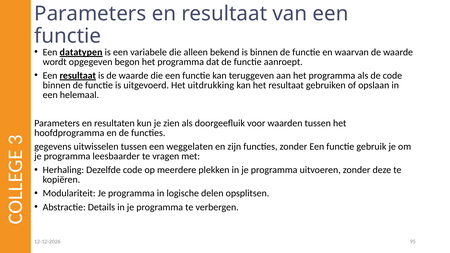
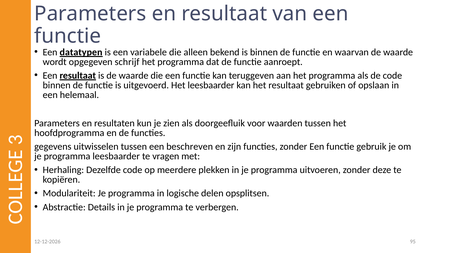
begon: begon -> schrijf
Het uitdrukking: uitdrukking -> leesbaarder
weggelaten: weggelaten -> beschreven
